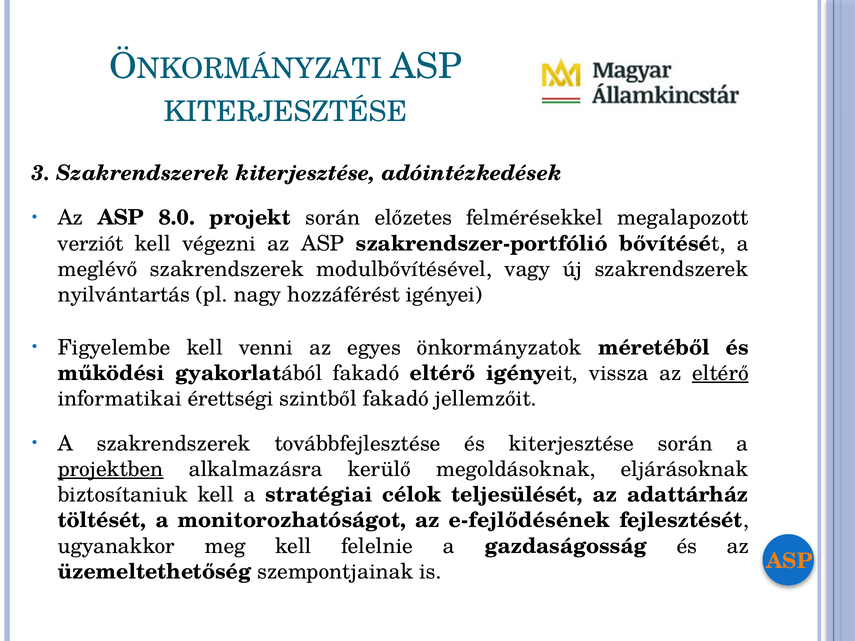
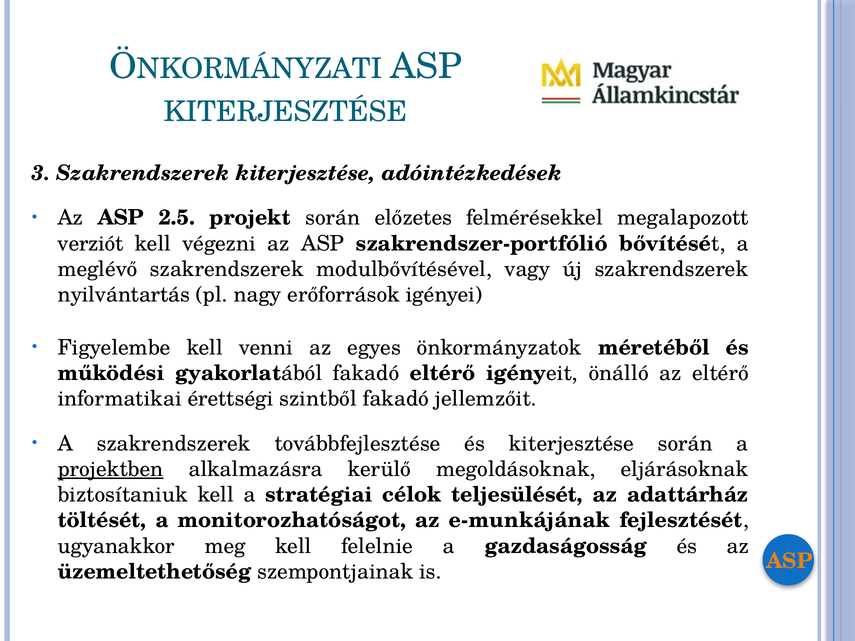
8.0: 8.0 -> 2.5
hozzáférést: hozzáférést -> erőforrások
vissza: vissza -> önálló
eltérő at (720, 373) underline: present -> none
e-fejlődésének: e-fejlődésének -> e-munkájának
